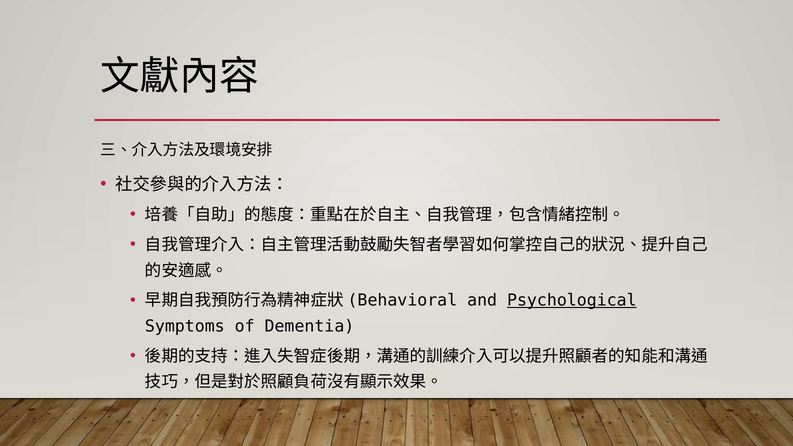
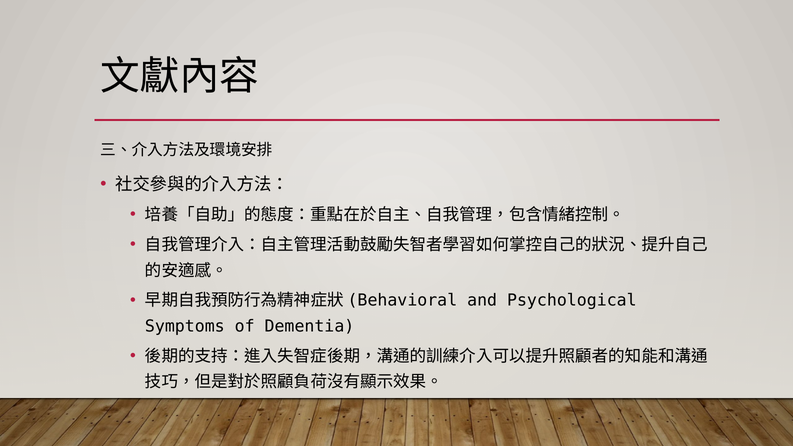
Psychological underline: present -> none
